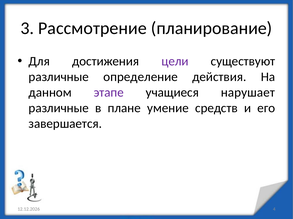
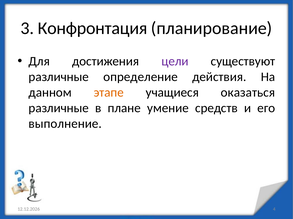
Рассмотрение: Рассмотрение -> Конфронтация
этапе colour: purple -> orange
нарушает: нарушает -> оказаться
завершается: завершается -> выполнение
